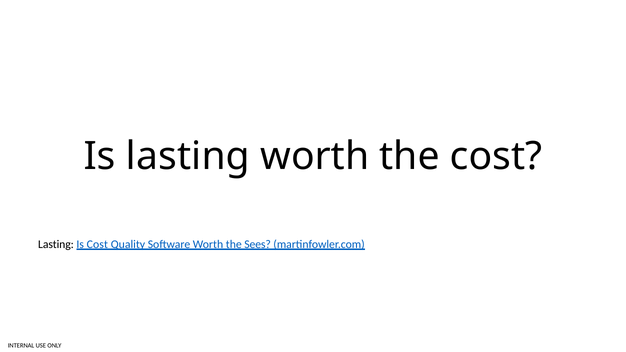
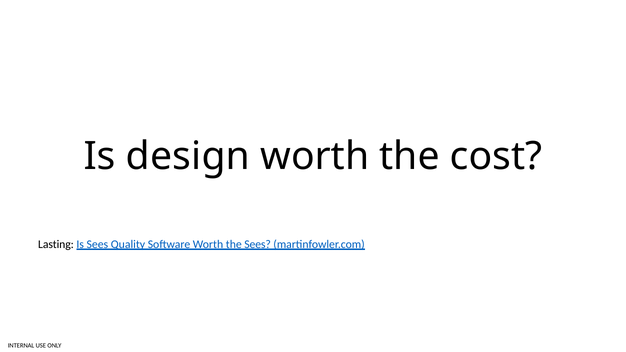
Is lasting: lasting -> design
Is Cost: Cost -> Sees
